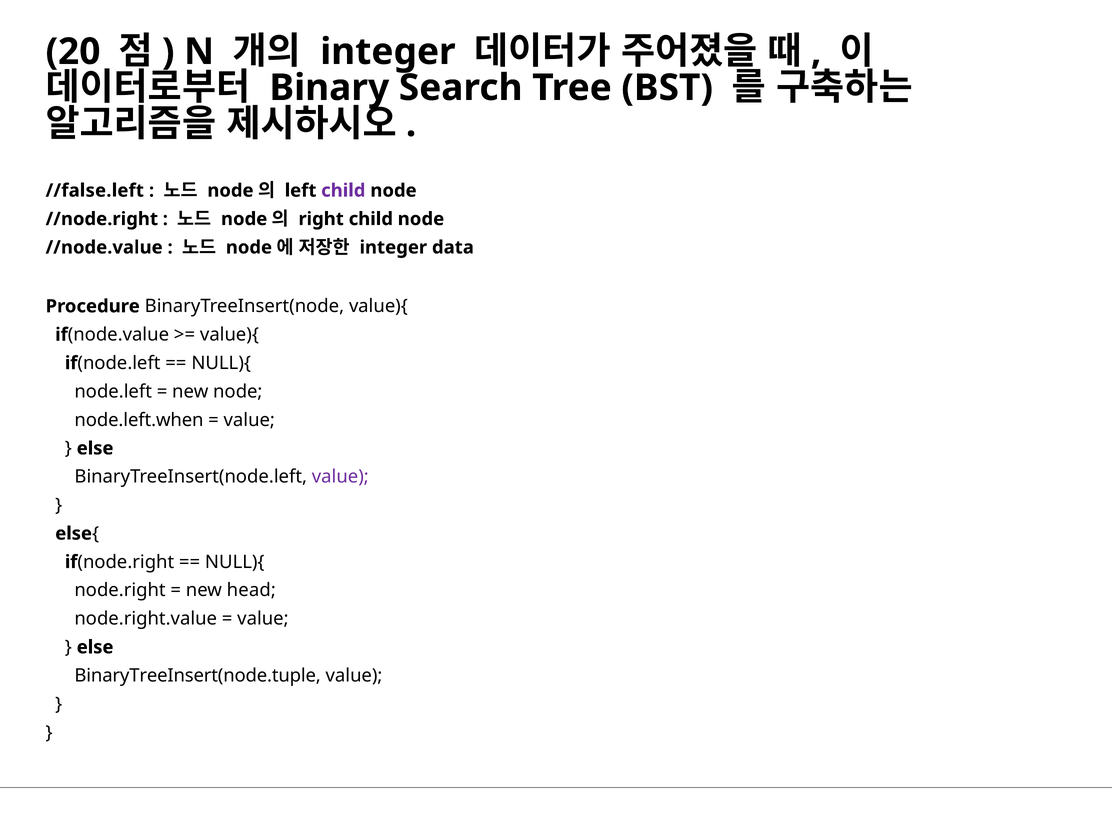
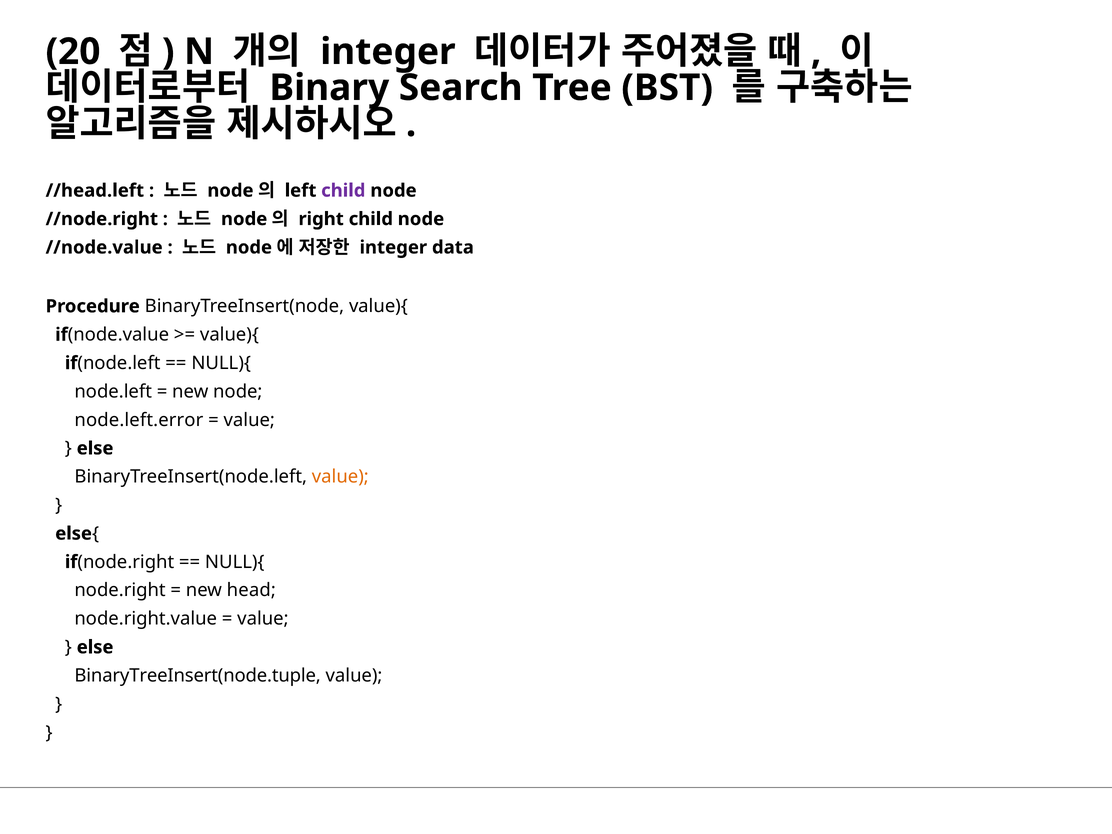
//false.left: //false.left -> //head.left
node.left.when: node.left.when -> node.left.error
value at (340, 477) colour: purple -> orange
